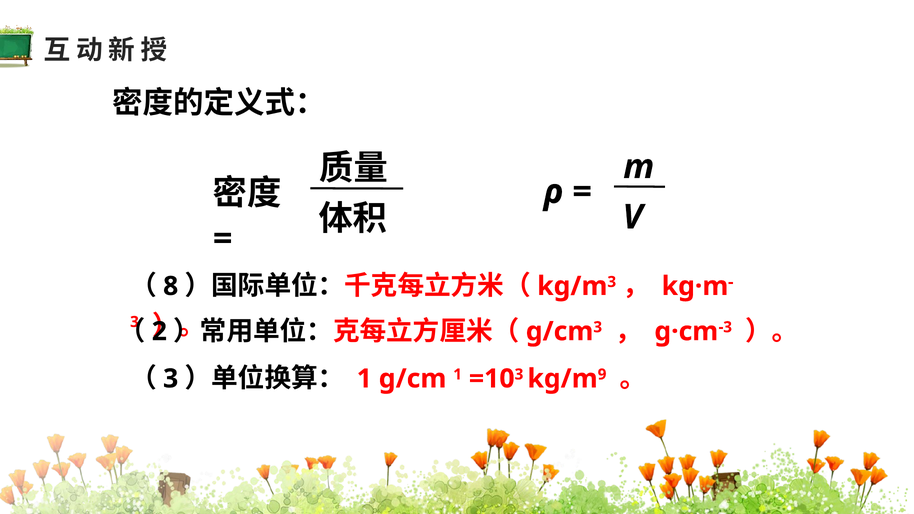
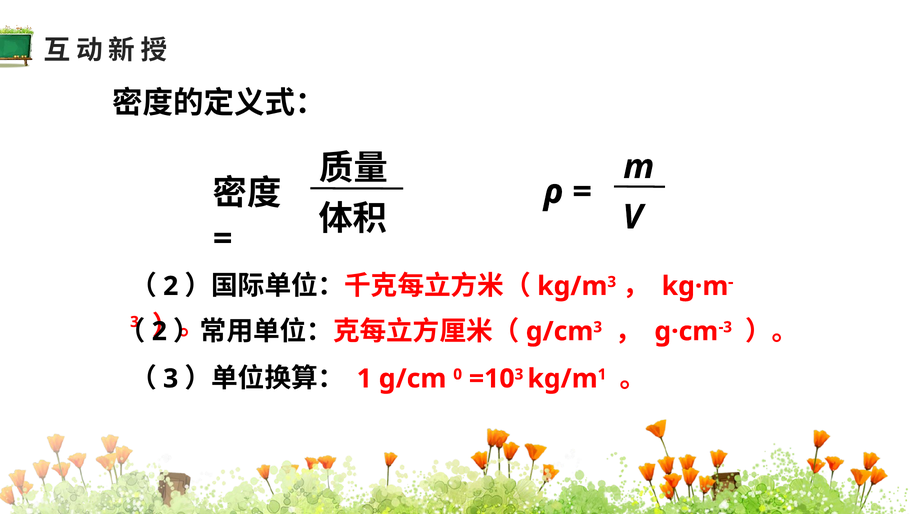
8 at (171, 286): 8 -> 2
g/cm 1: 1 -> 0
9 at (602, 374): 9 -> 1
